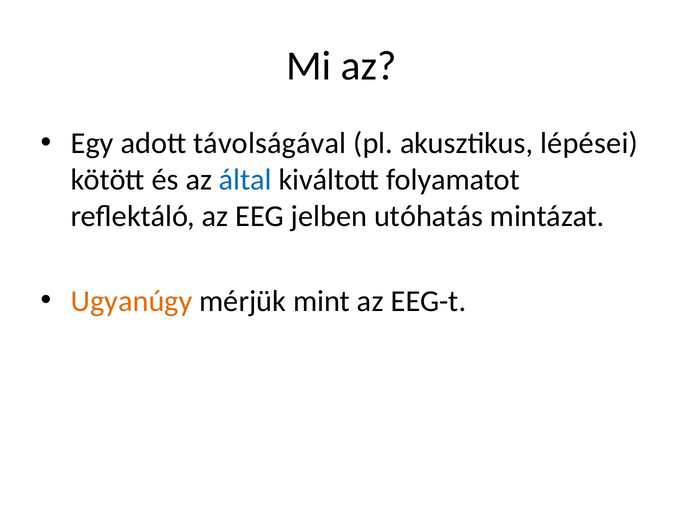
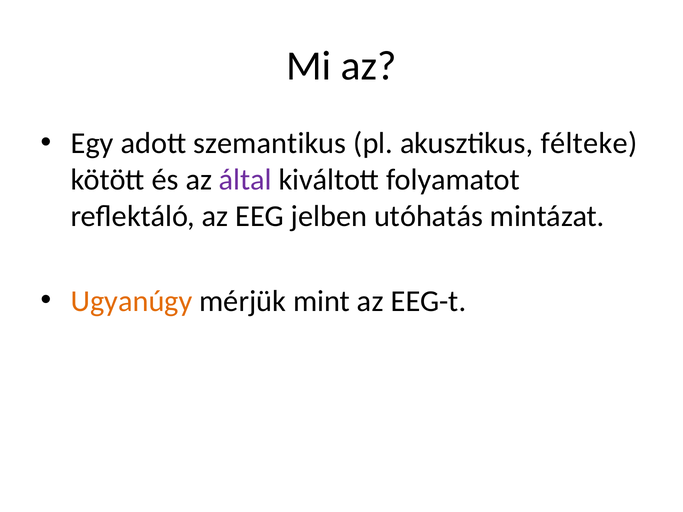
távolságával: távolságával -> szemantikus
lépései: lépései -> félteke
által colour: blue -> purple
